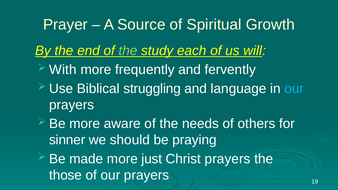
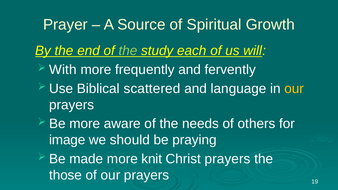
struggling: struggling -> scattered
our at (294, 89) colour: light blue -> yellow
sinner: sinner -> image
just: just -> knit
